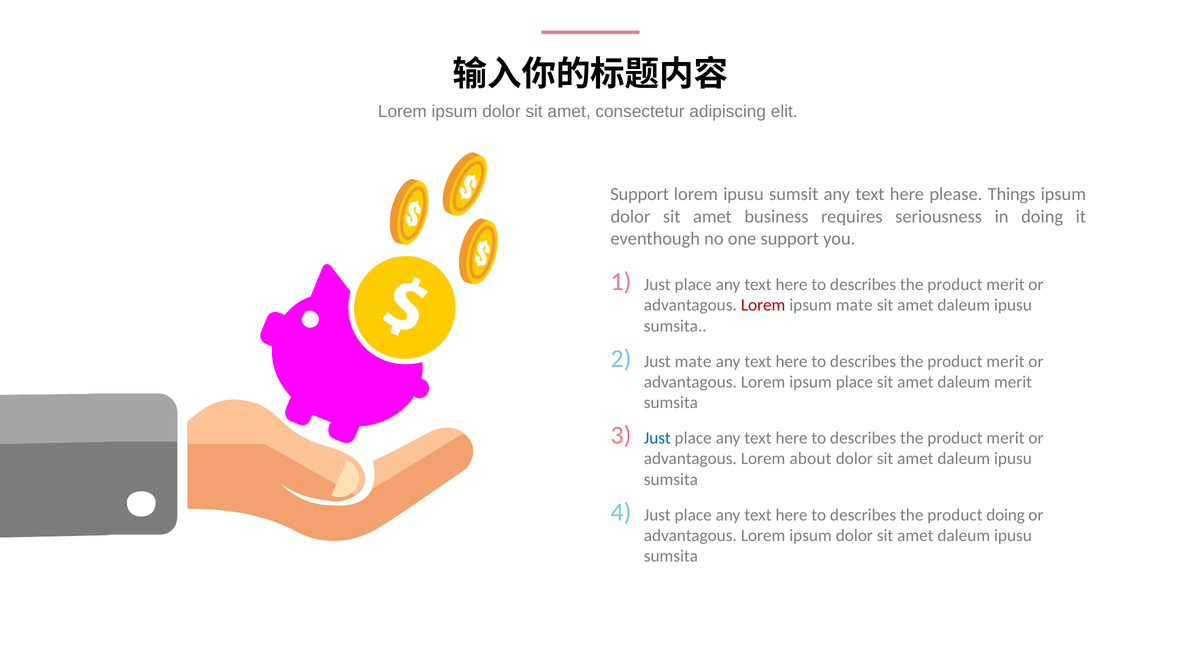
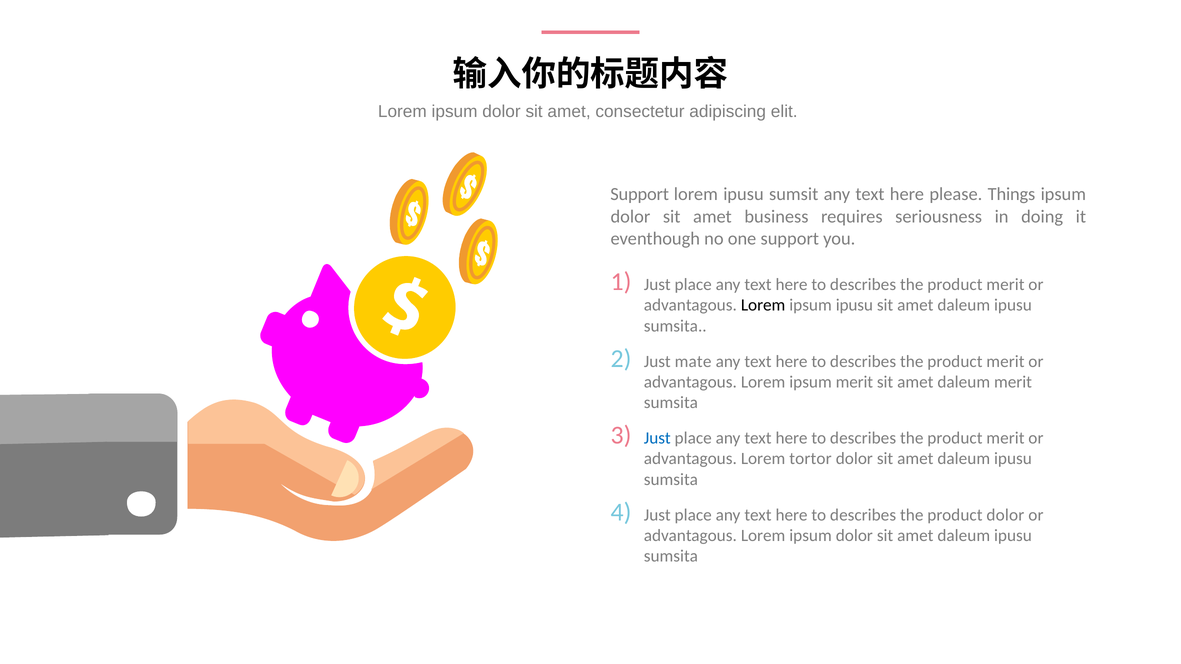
Lorem at (763, 305) colour: red -> black
ipsum mate: mate -> ipusu
ipsum place: place -> merit
about: about -> tortor
product doing: doing -> dolor
